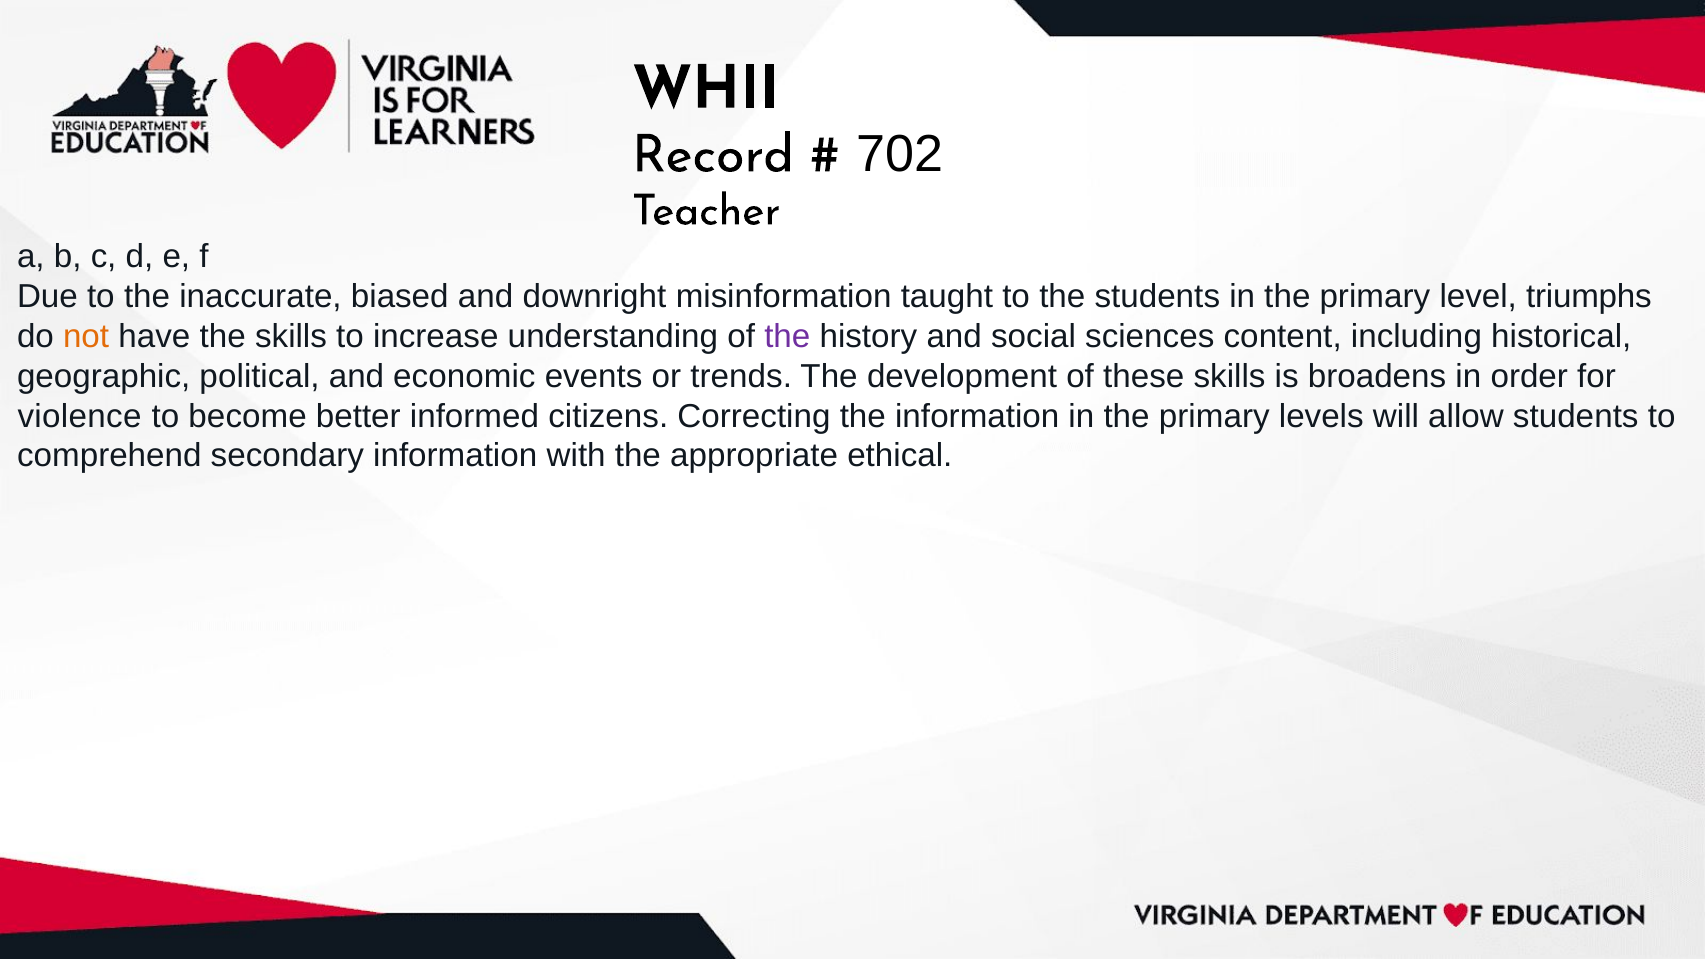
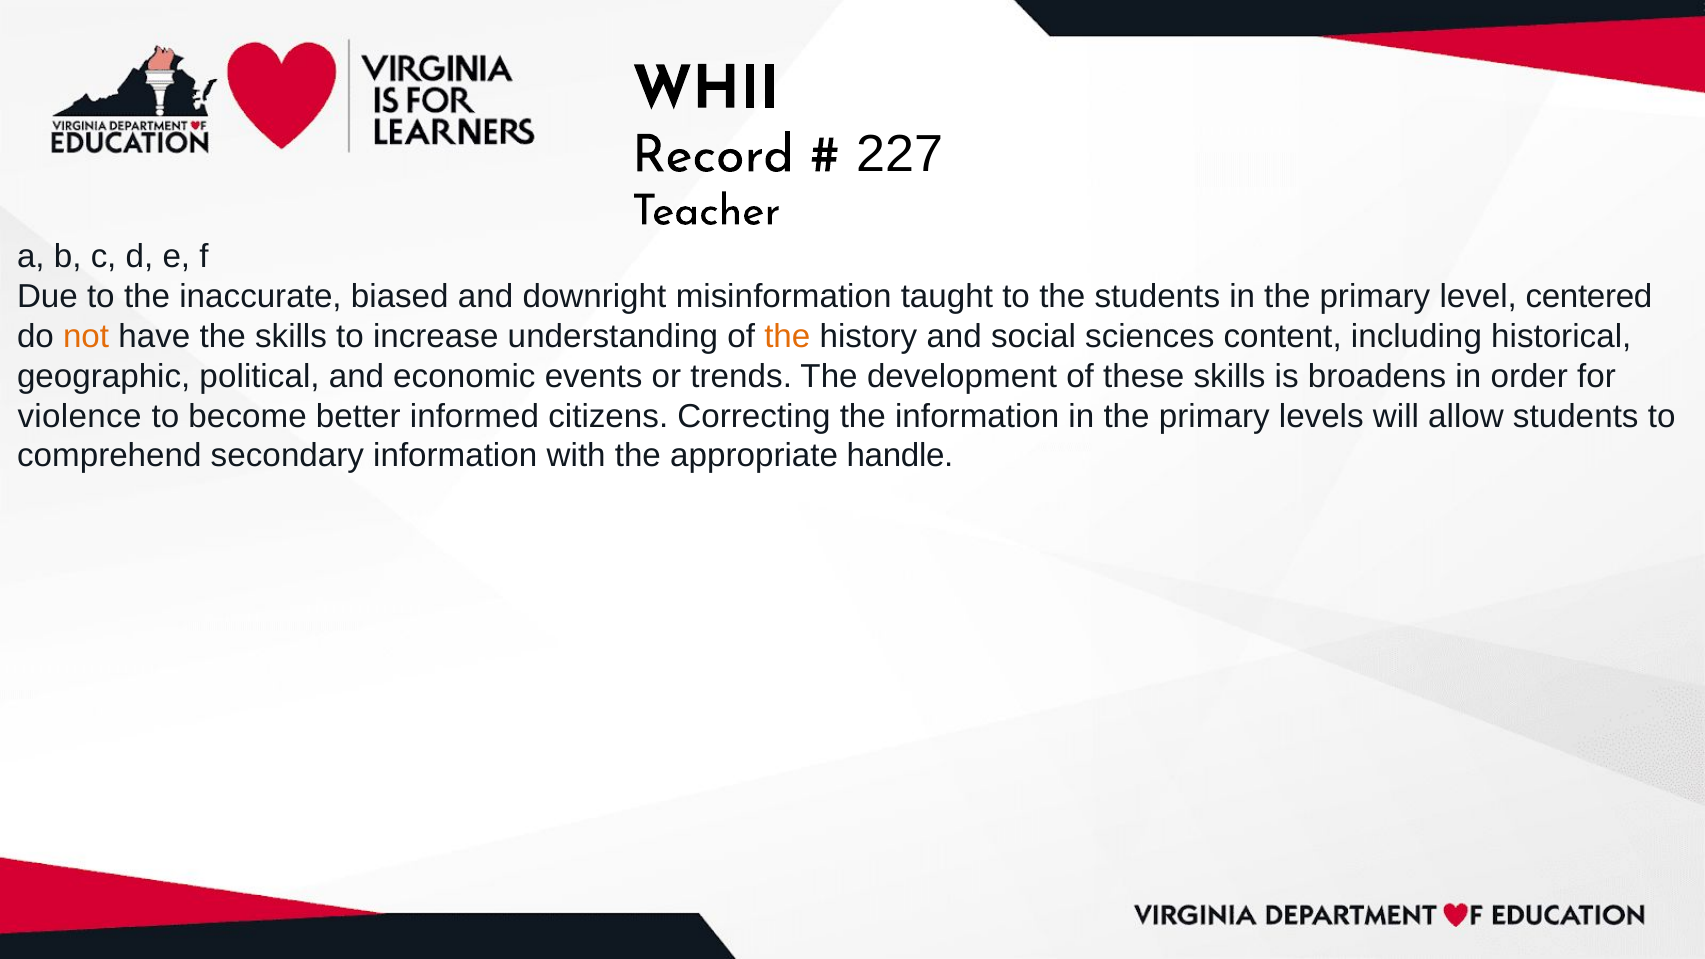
702: 702 -> 227
triumphs: triumphs -> centered
the at (787, 337) colour: purple -> orange
ethical: ethical -> handle
